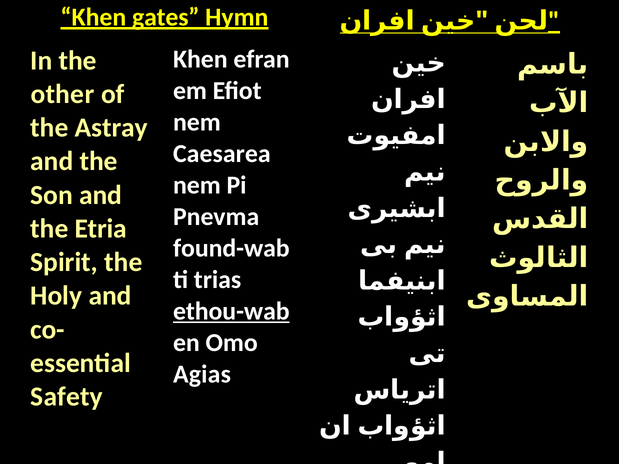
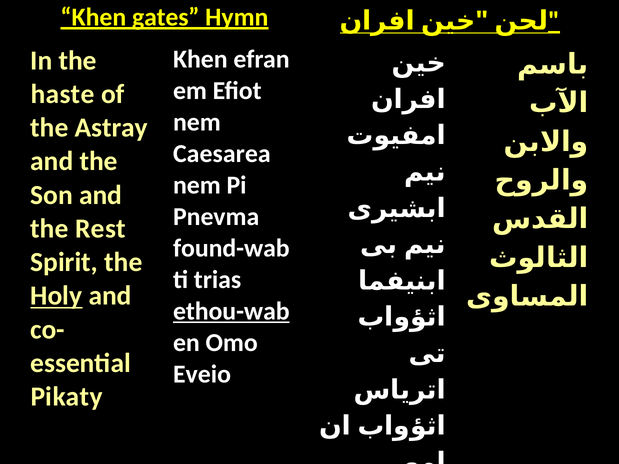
other: other -> haste
Etria: Etria -> Rest
Holy underline: none -> present
Agias: Agias -> Eveio
Safety: Safety -> Pikaty
